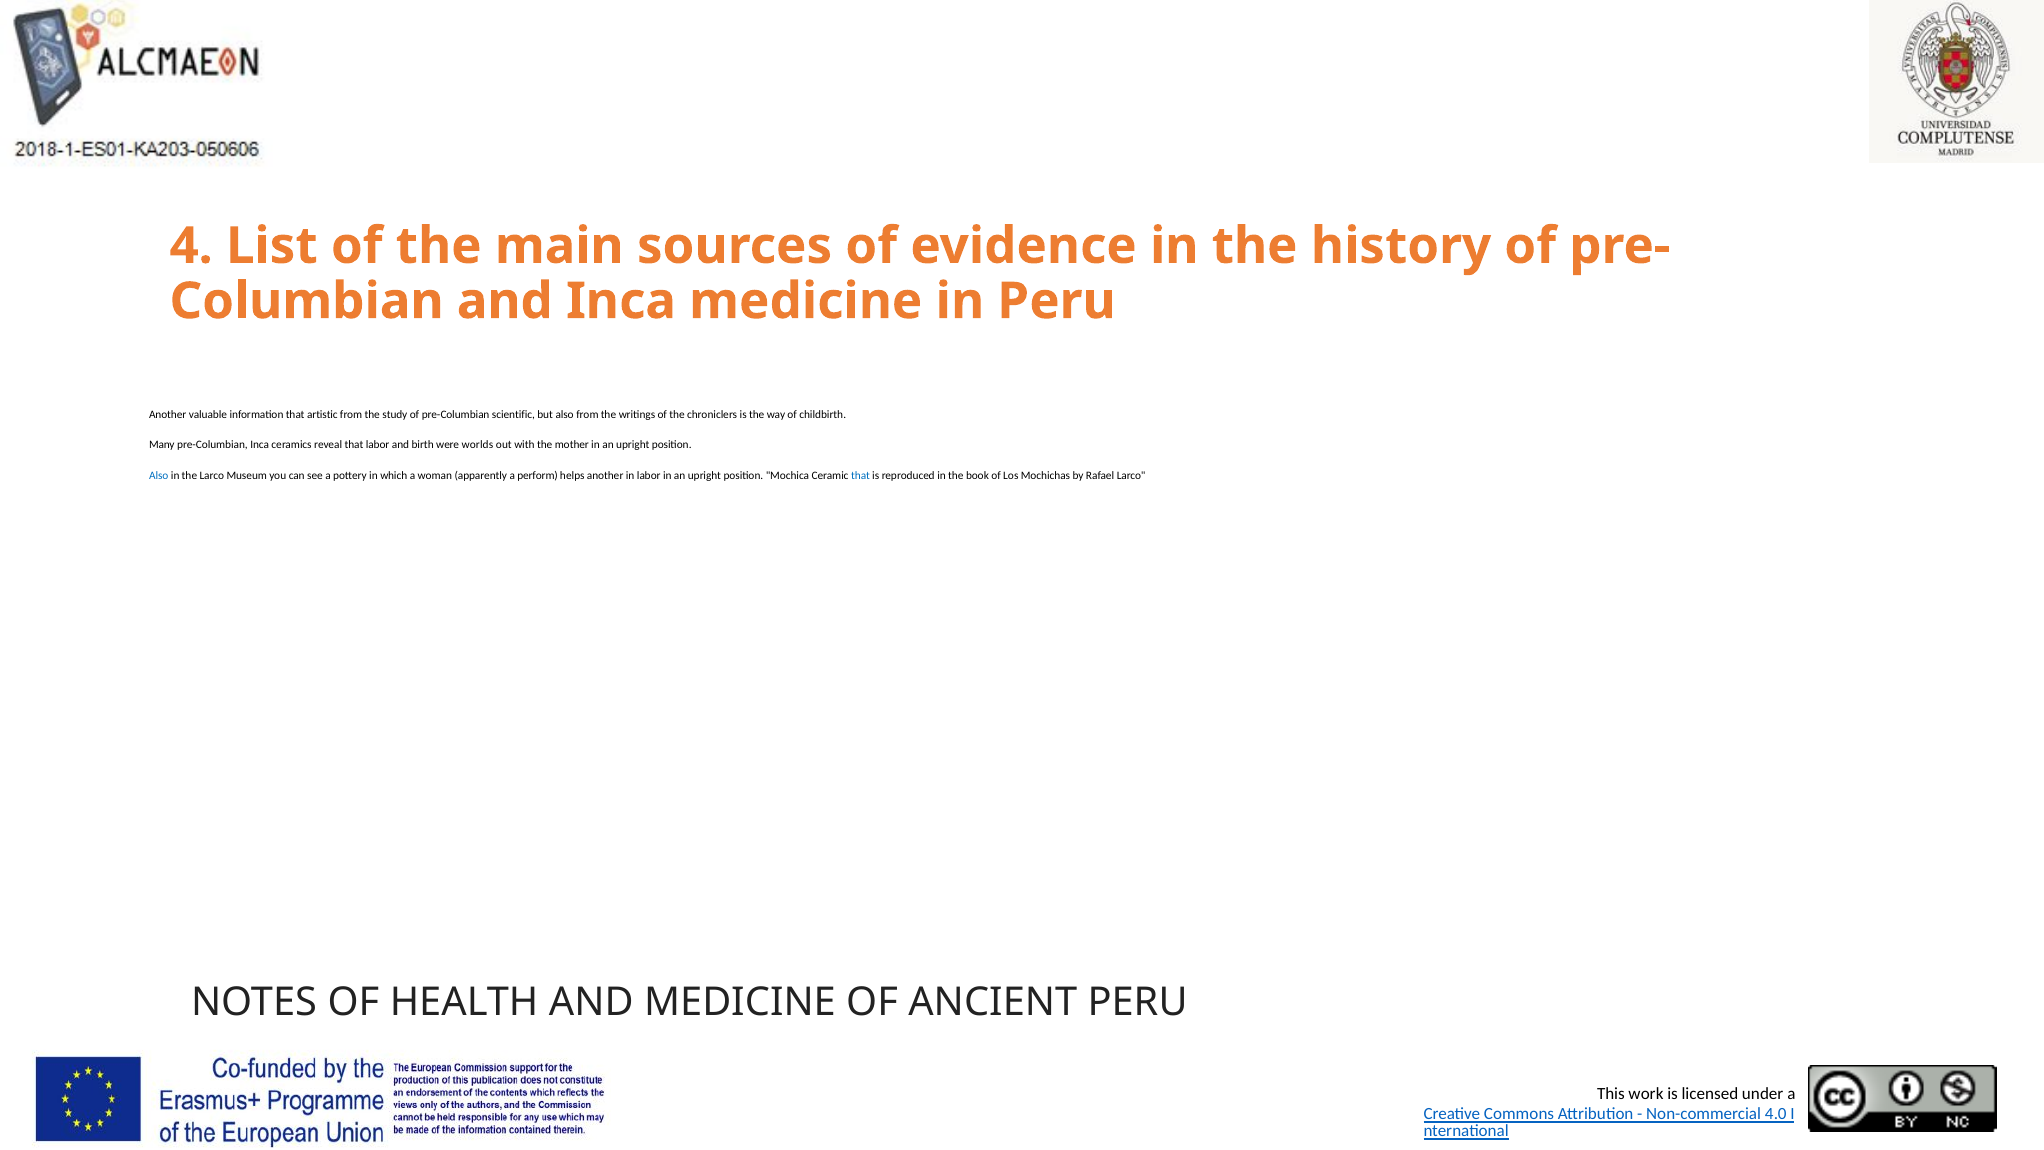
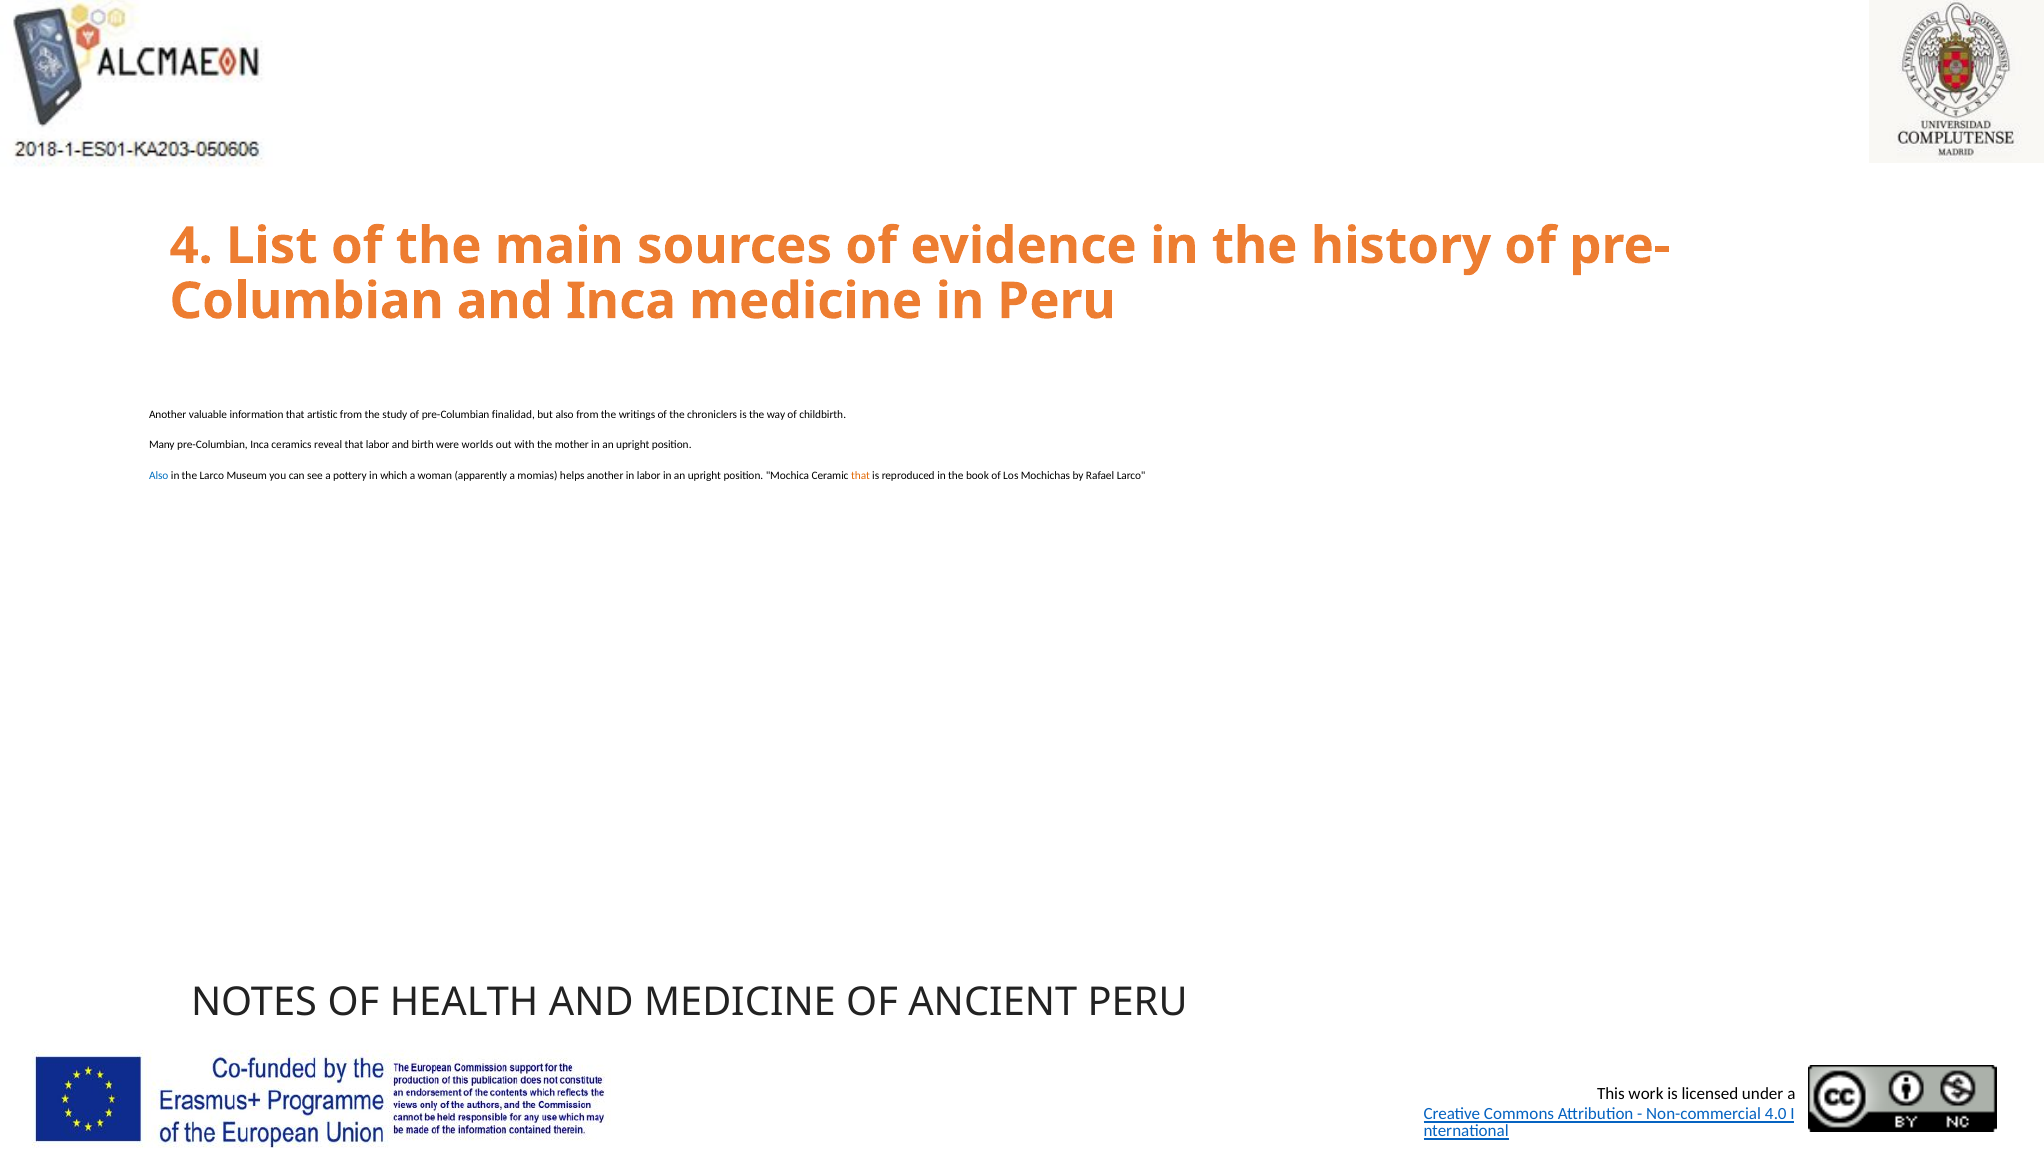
scientific: scientific -> finalidad
perform: perform -> momias
that at (861, 475) colour: blue -> orange
